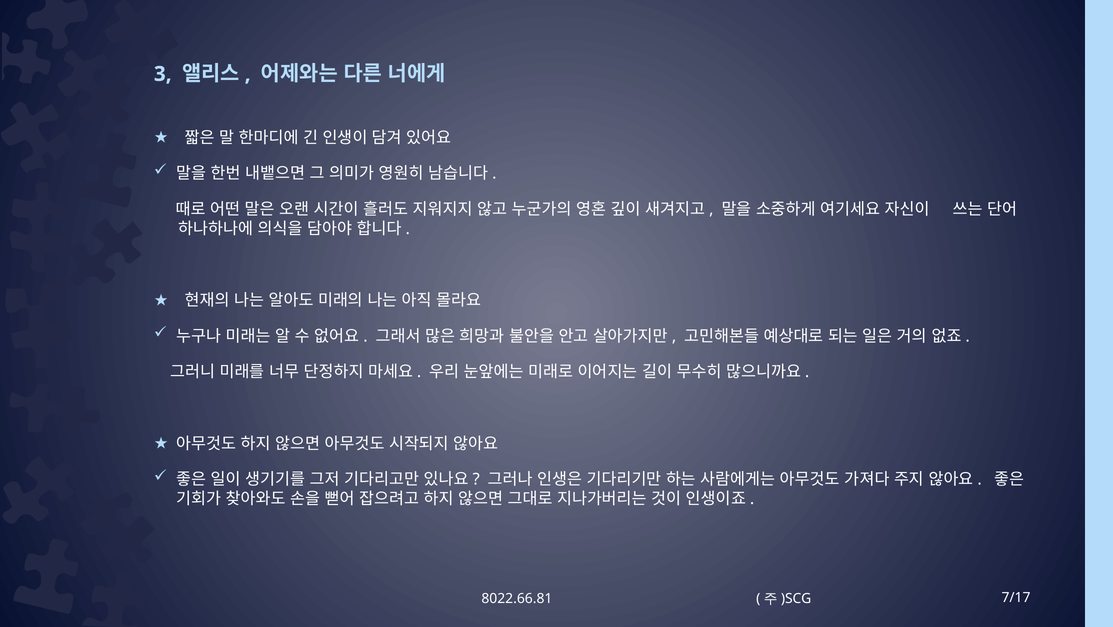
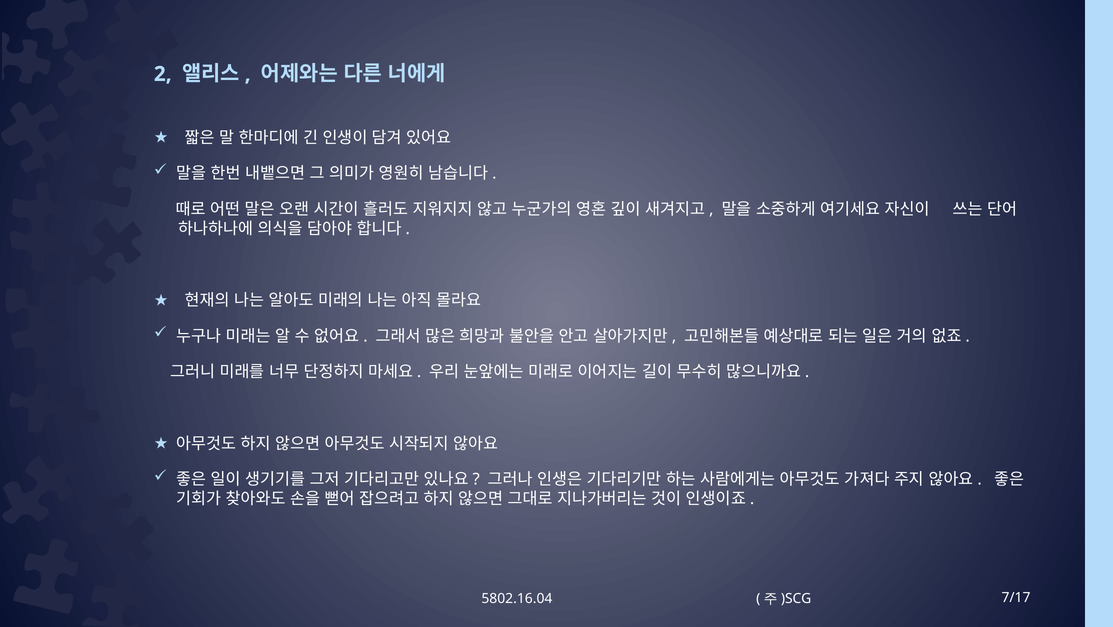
3: 3 -> 2
8022.66.81: 8022.66.81 -> 5802.16.04
